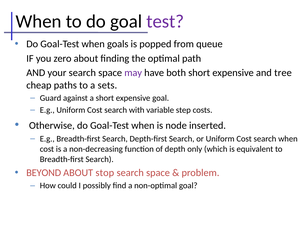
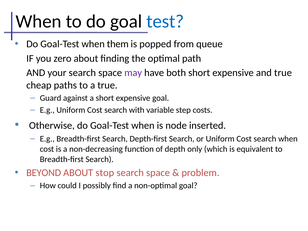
test colour: purple -> blue
goals: goals -> them
and tree: tree -> true
a sets: sets -> true
